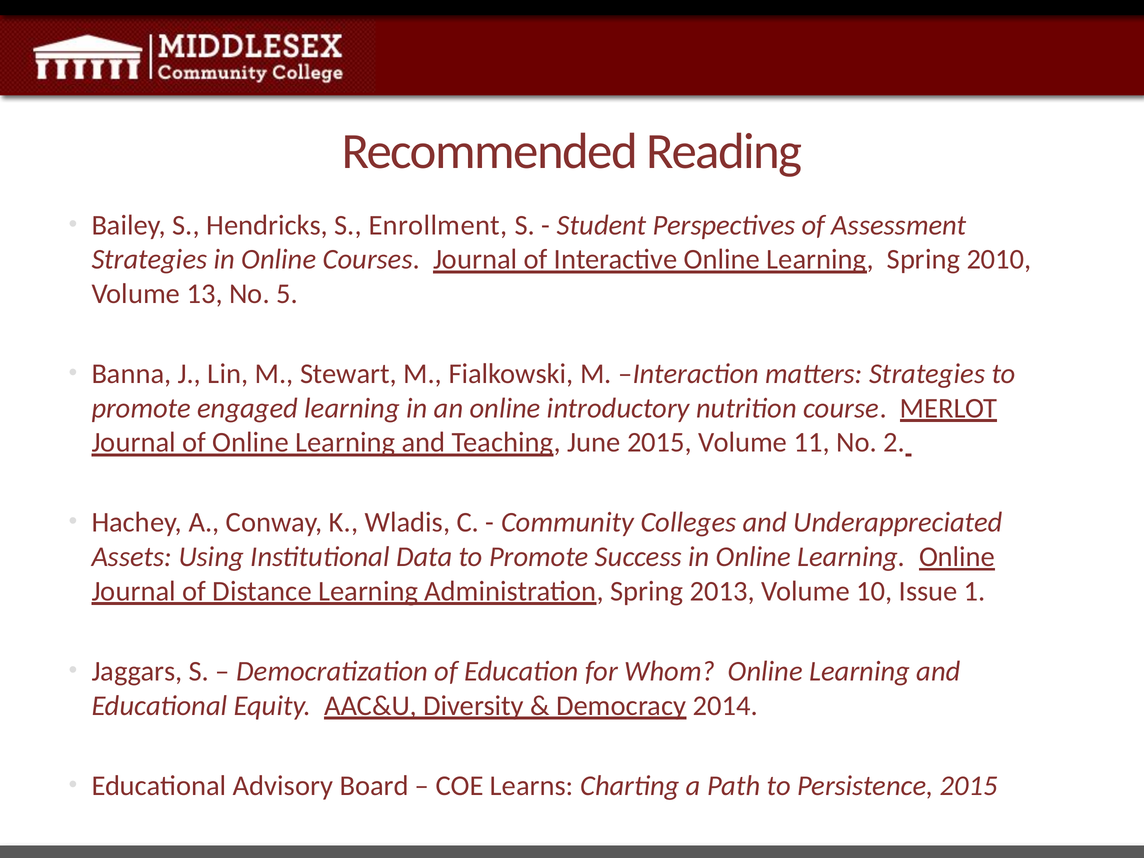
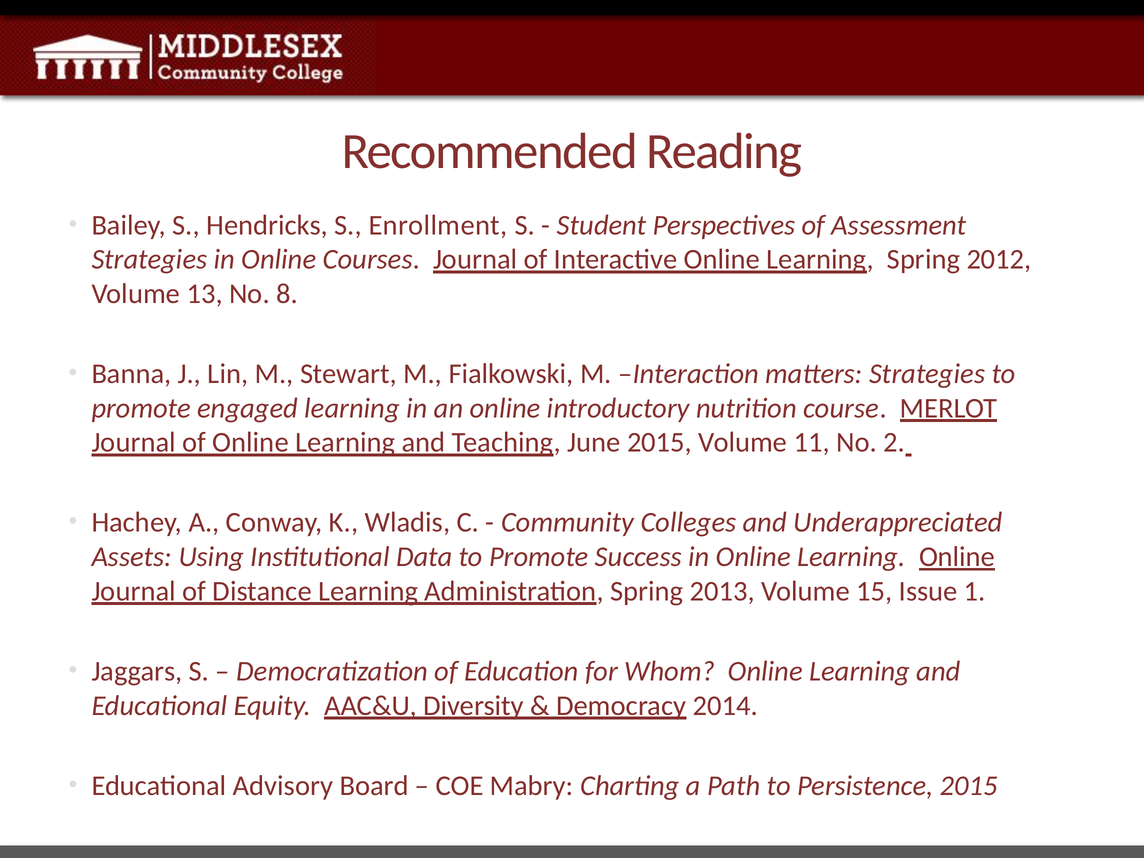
2010: 2010 -> 2012
5: 5 -> 8
10: 10 -> 15
Learns: Learns -> Mabry
